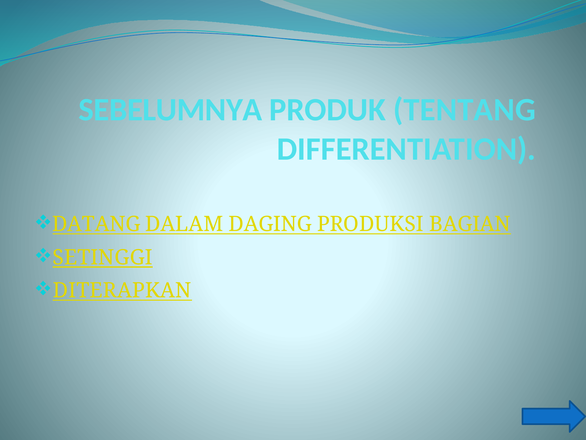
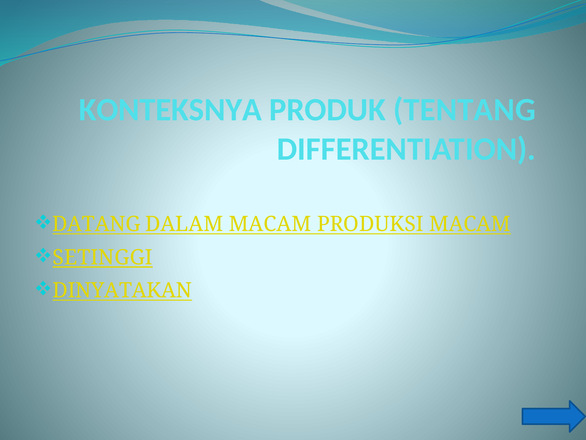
SEBELUMNYA: SEBELUMNYA -> KONTEKSNYA
DALAM DAGING: DAGING -> MACAM
PRODUKSI BAGIAN: BAGIAN -> MACAM
DITERAPKAN: DITERAPKAN -> DINYATAKAN
